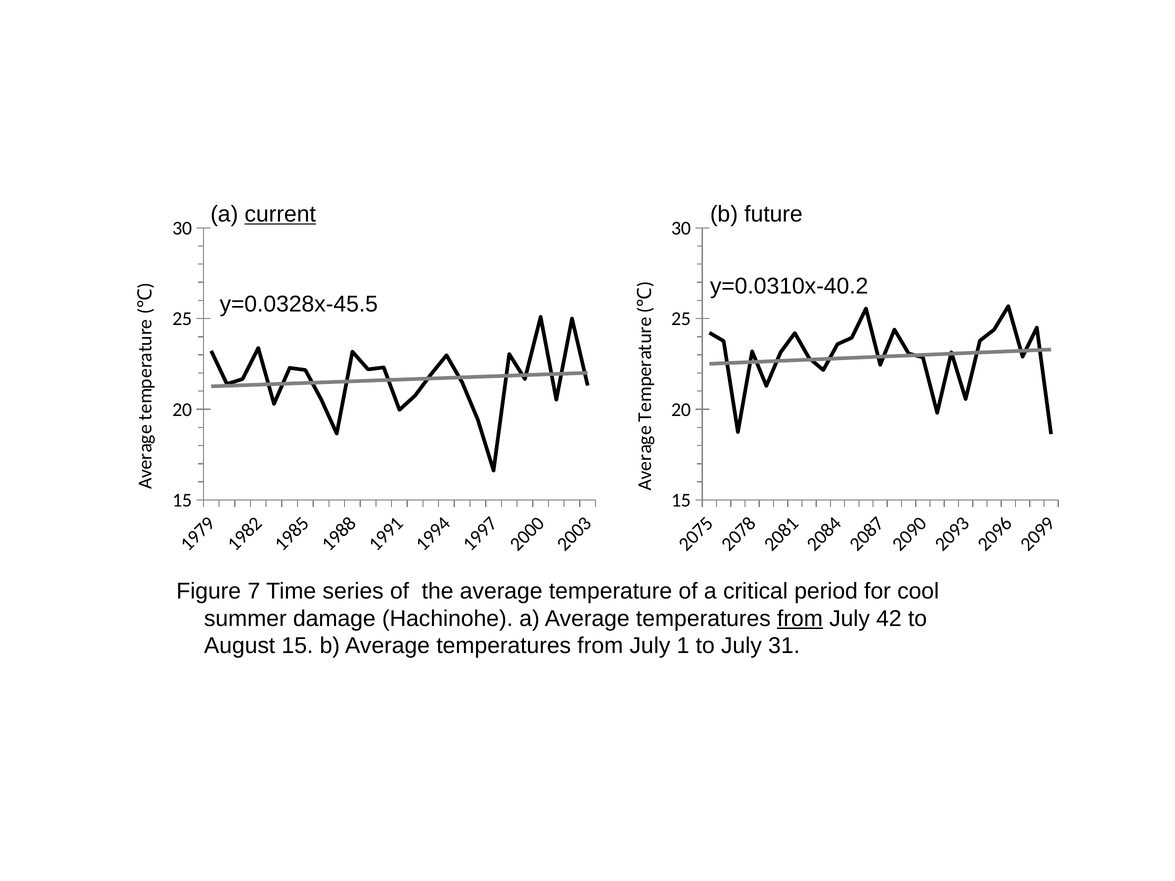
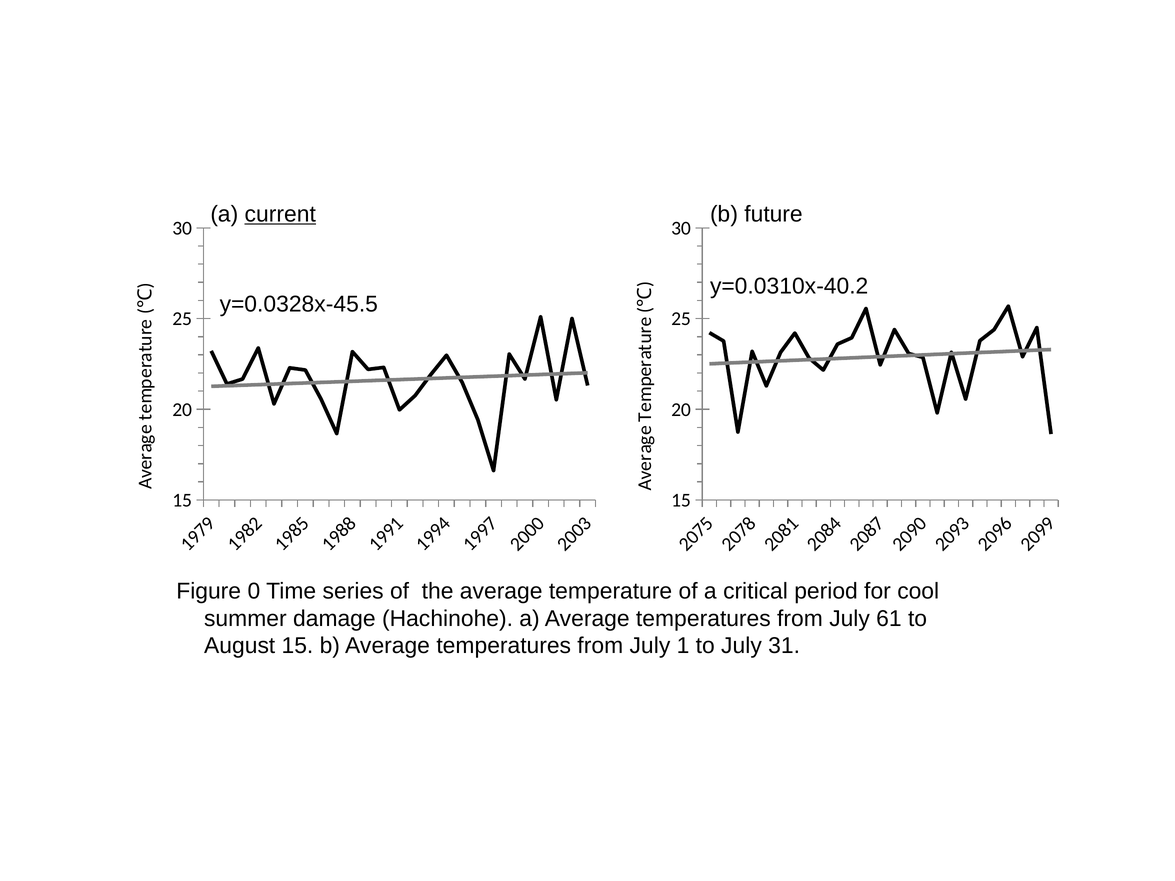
Figure 7: 7 -> 0
from at (800, 619) underline: present -> none
42: 42 -> 61
